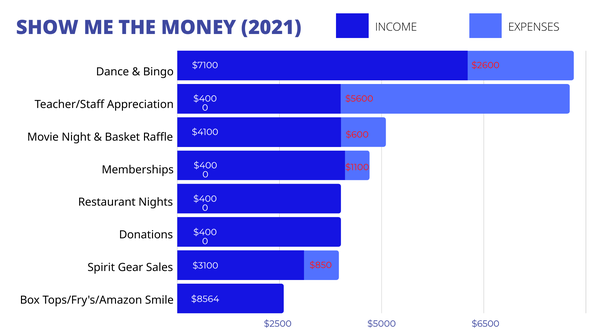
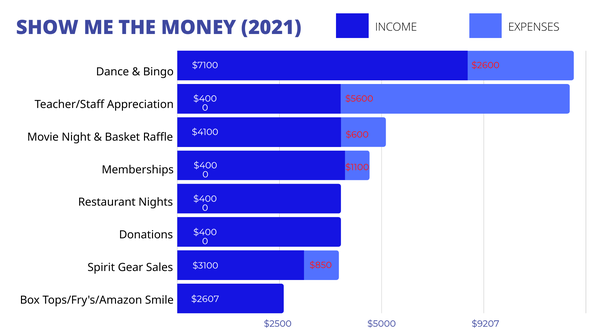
$8564: $8564 -> $2607
$6500: $6500 -> $9207
